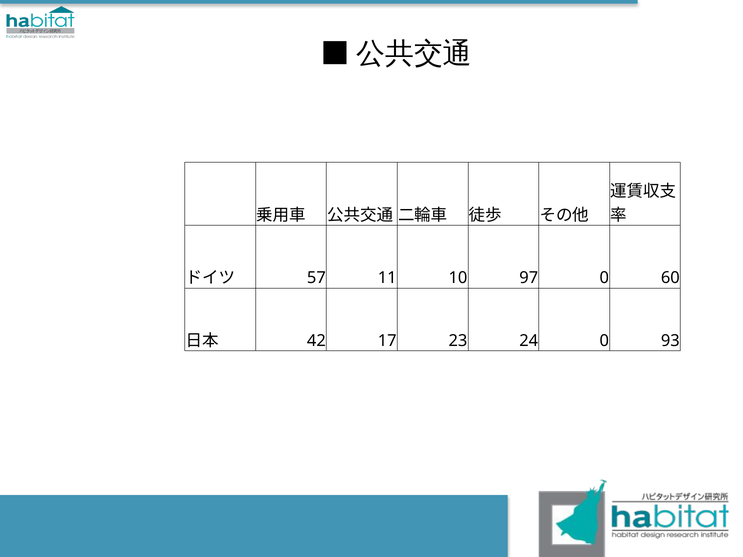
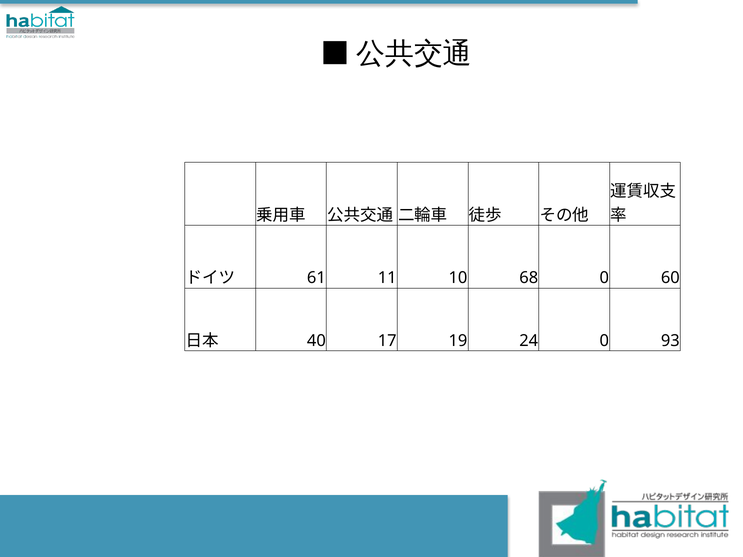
57: 57 -> 61
97: 97 -> 68
42: 42 -> 40
23: 23 -> 19
